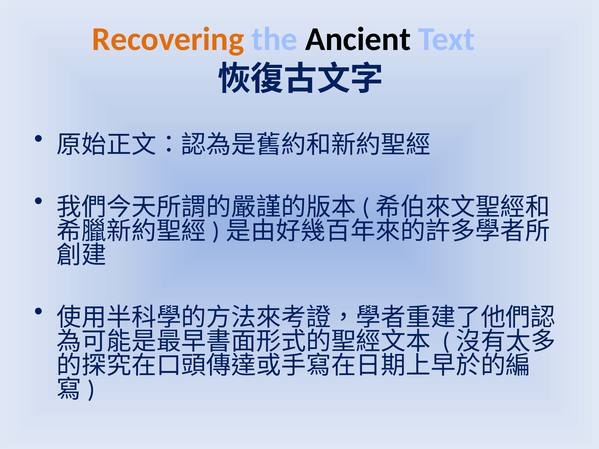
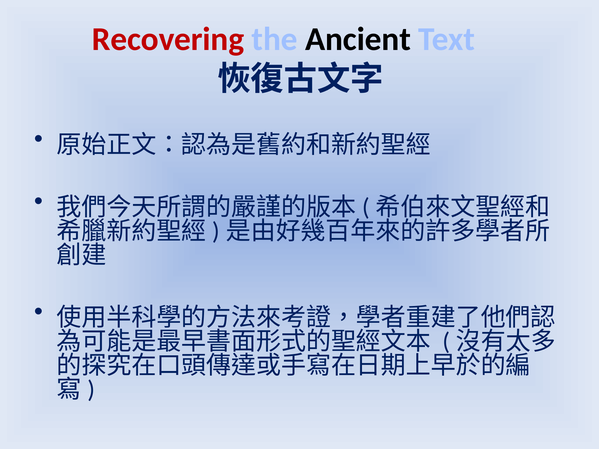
Recovering colour: orange -> red
